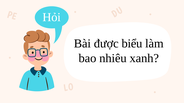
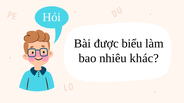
xanh: xanh -> khác
